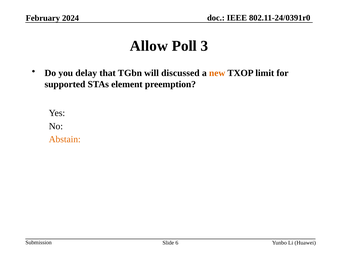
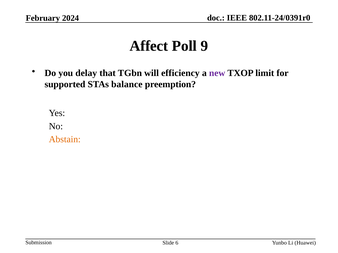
Allow: Allow -> Affect
3: 3 -> 9
discussed: discussed -> efficiency
new colour: orange -> purple
element: element -> balance
